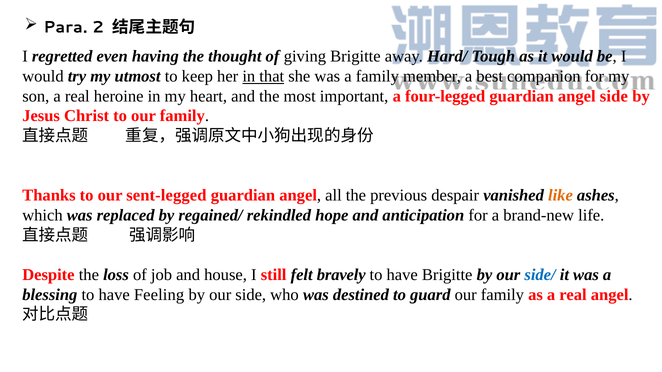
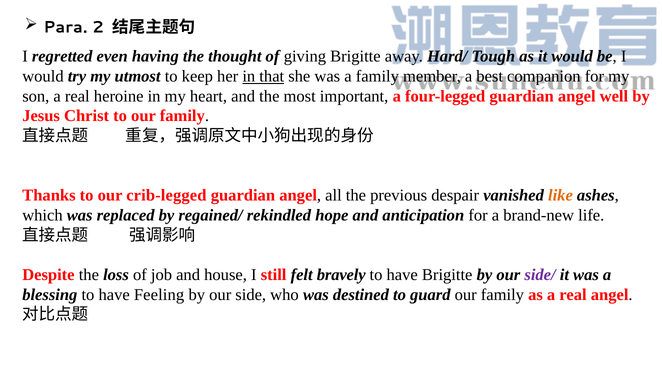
angel side: side -> well
sent-legged: sent-legged -> crib-legged
side/ colour: blue -> purple
